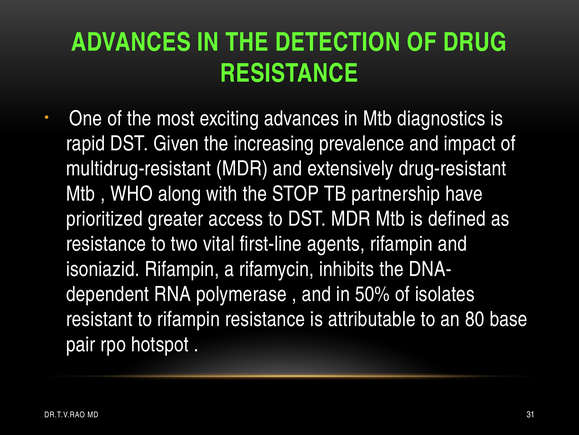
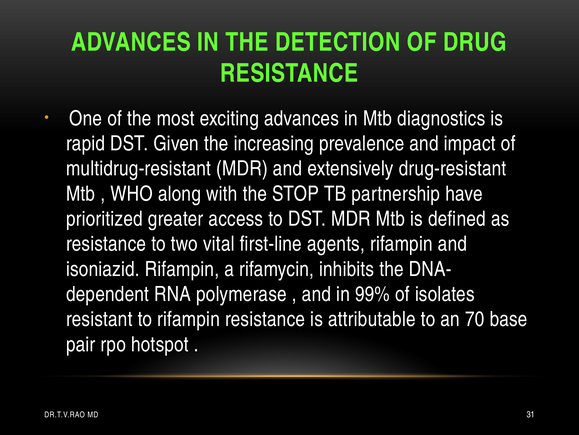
50%: 50% -> 99%
80: 80 -> 70
